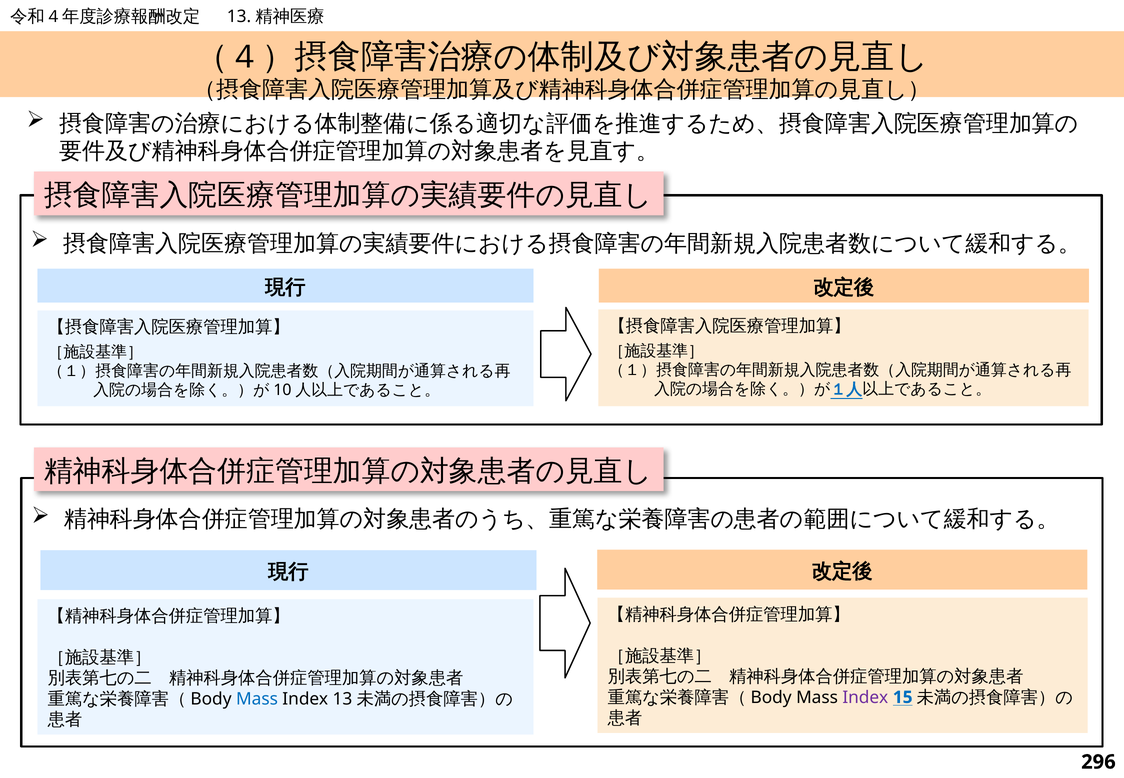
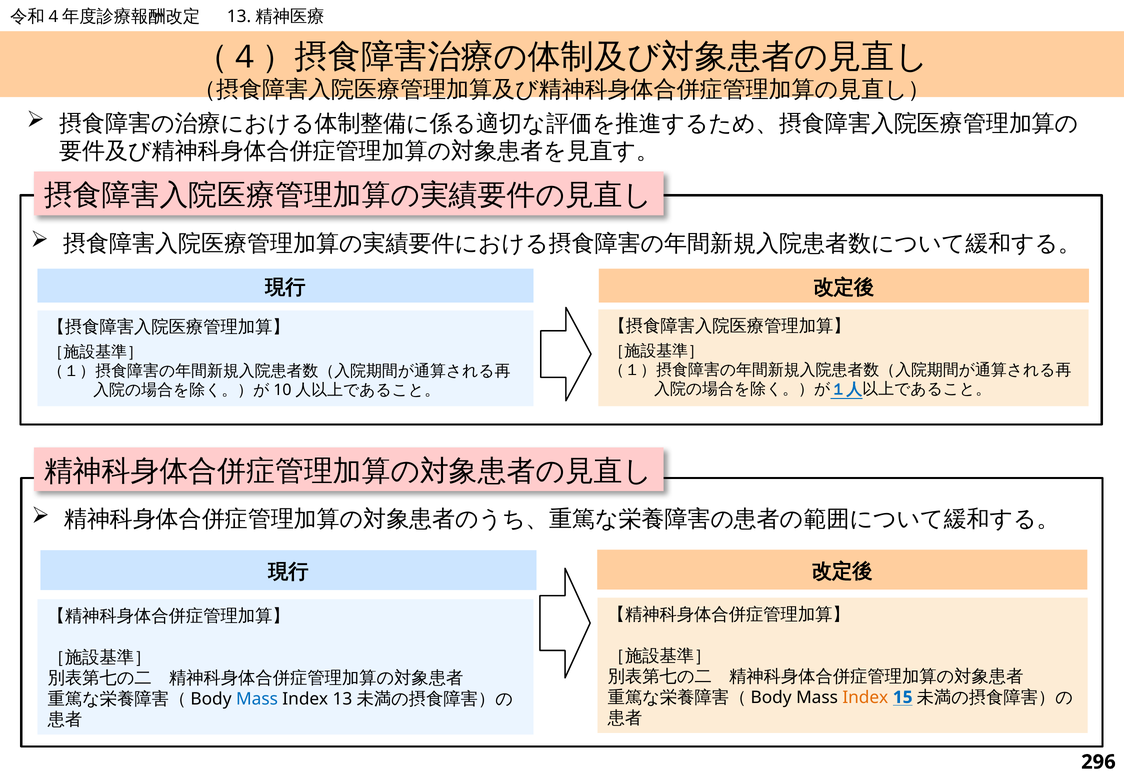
Index at (865, 697) colour: purple -> orange
